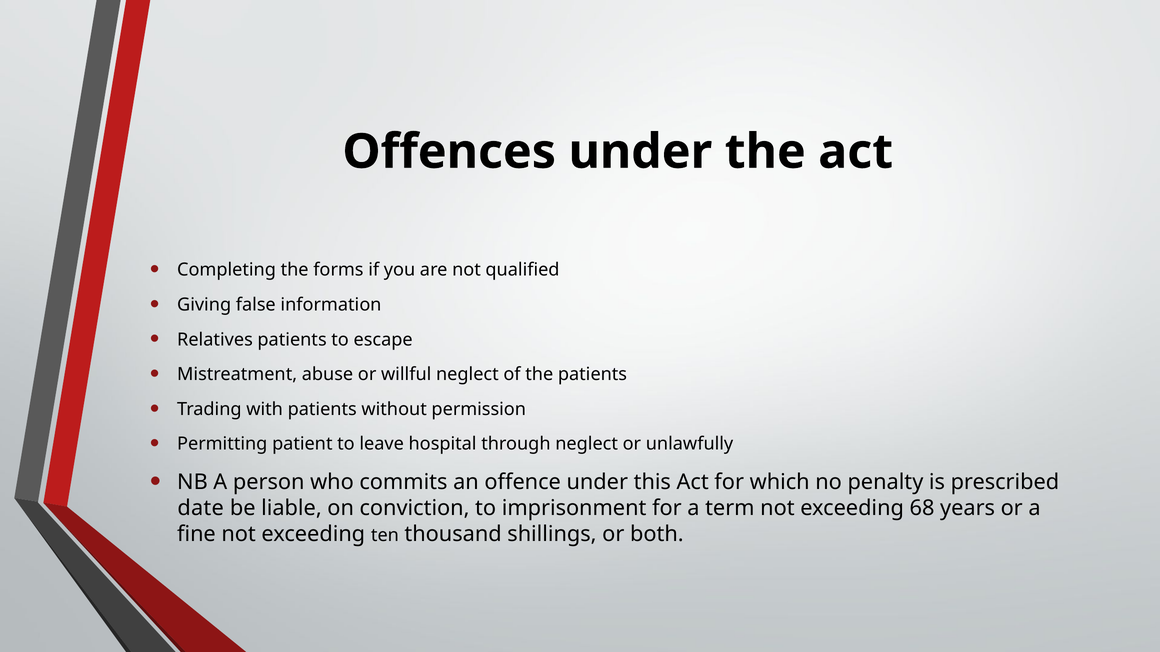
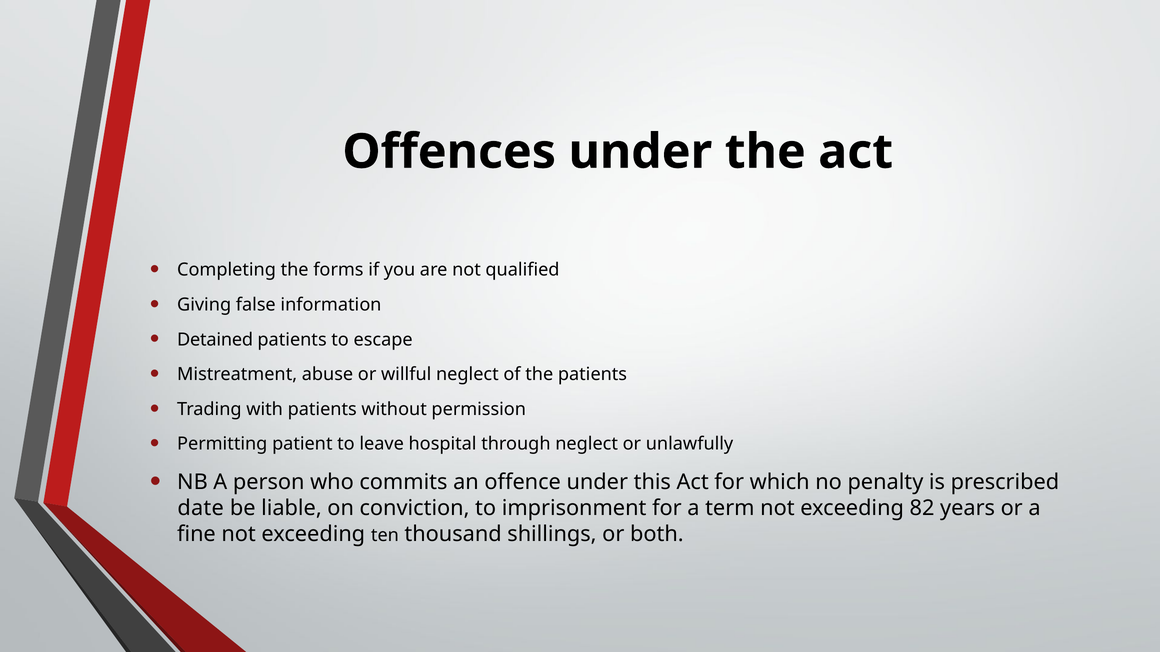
Relatives: Relatives -> Detained
68: 68 -> 82
